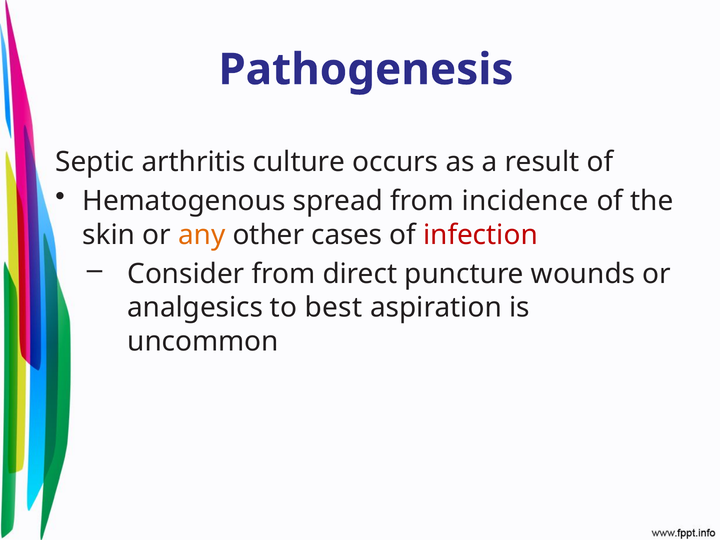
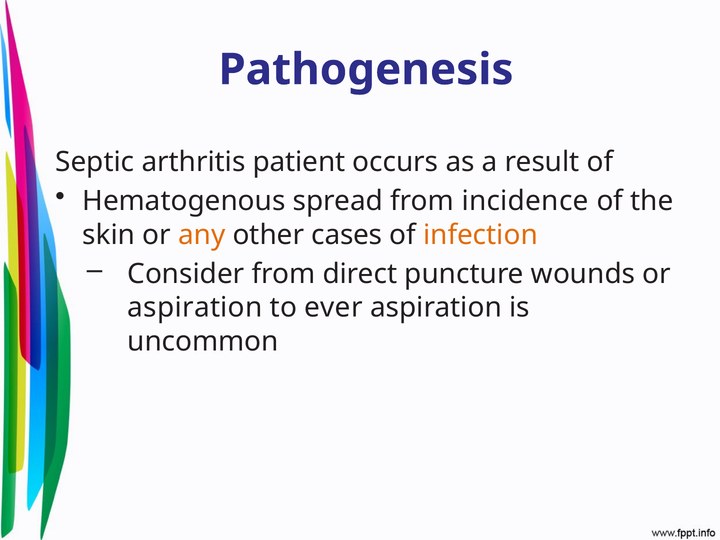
culture: culture -> patient
infection colour: red -> orange
analgesics at (195, 308): analgesics -> aspiration
best: best -> ever
